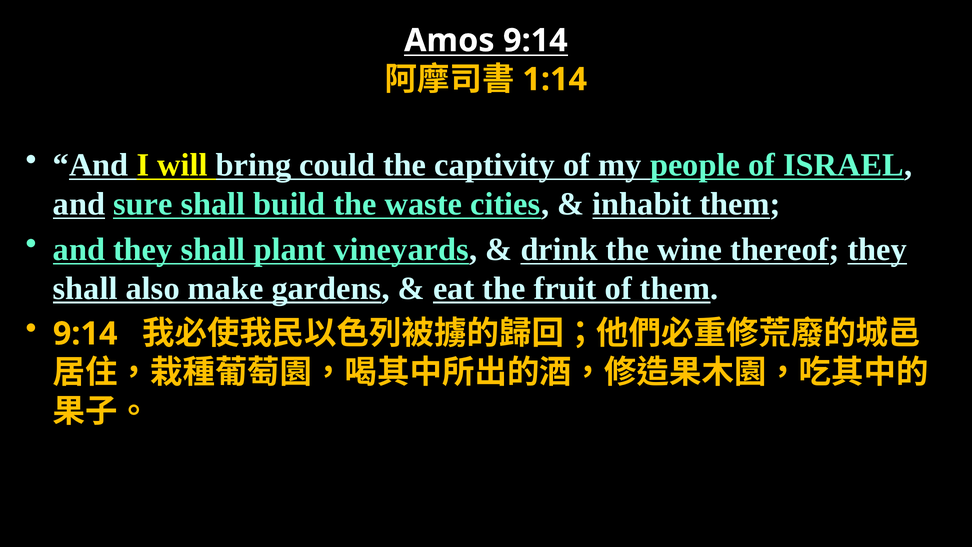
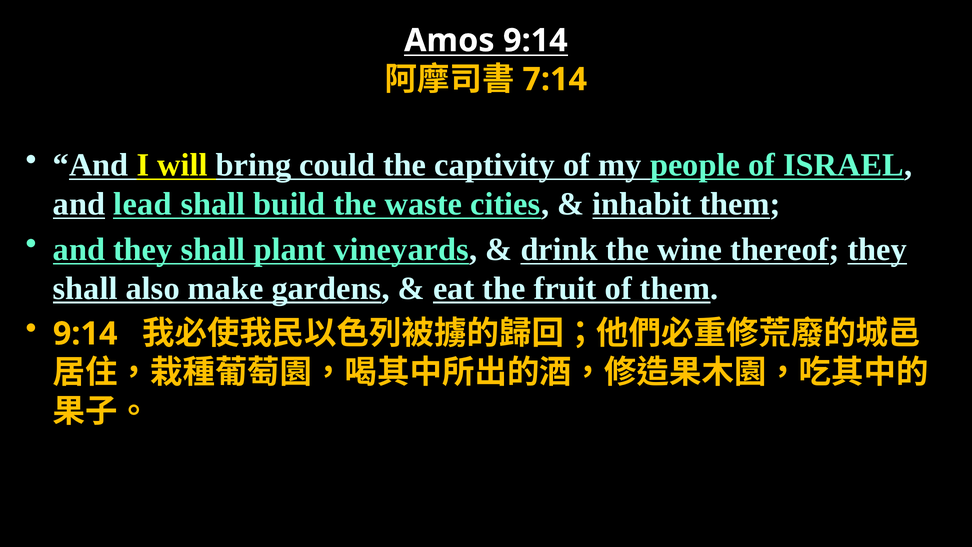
1:14: 1:14 -> 7:14
sure: sure -> lead
